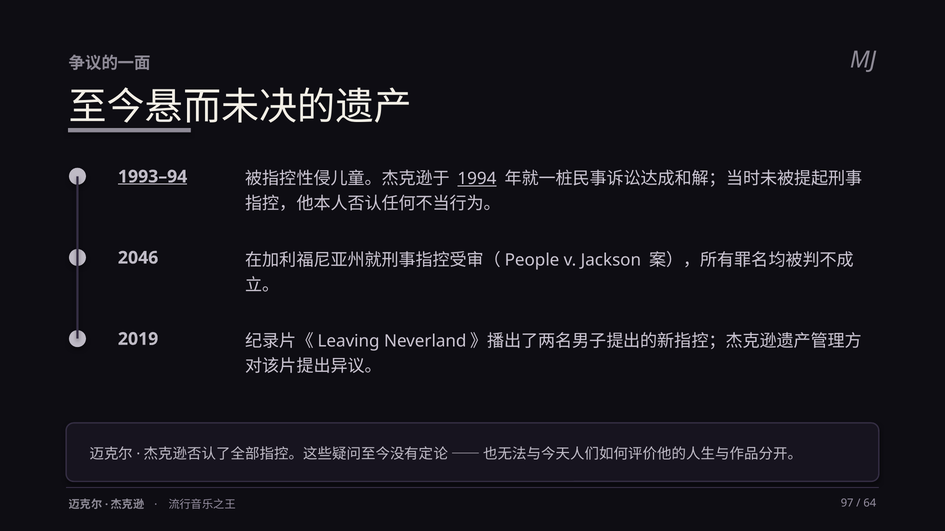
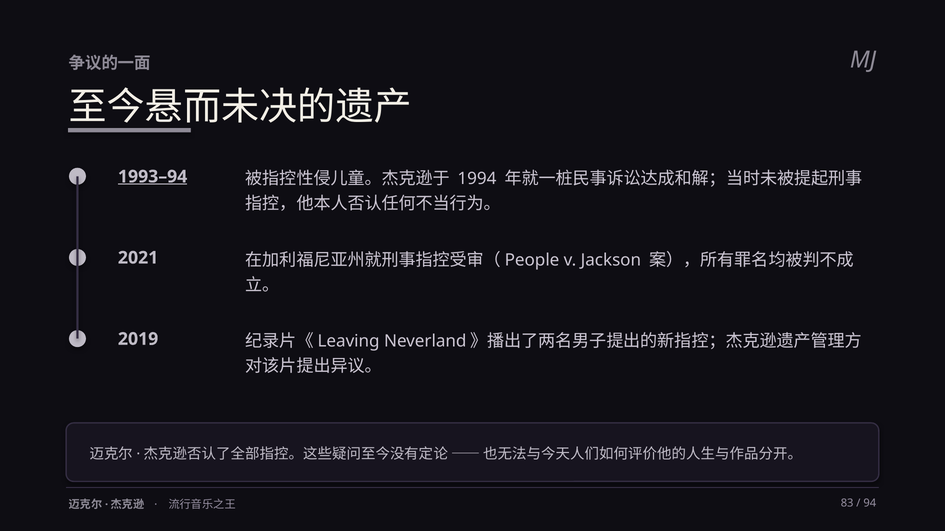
1994 underline: present -> none
2046: 2046 -> 2021
97: 97 -> 83
64: 64 -> 94
